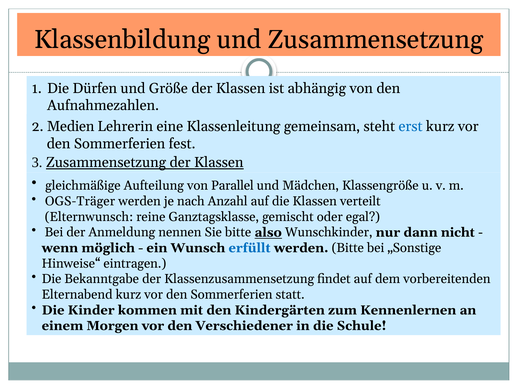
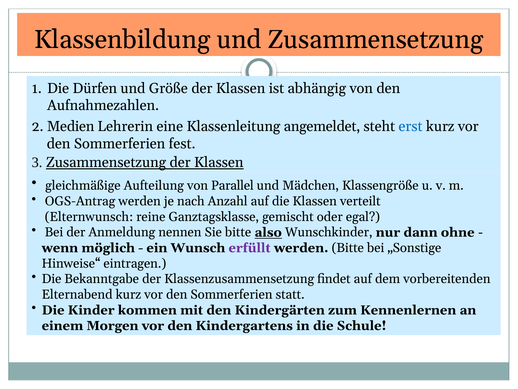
gemeinsam: gemeinsam -> angemeldet
OGS-Träger: OGS-Träger -> OGS-Antrag
nicht: nicht -> ohne
erfüllt colour: blue -> purple
Verschiedener: Verschiedener -> Kindergartens
